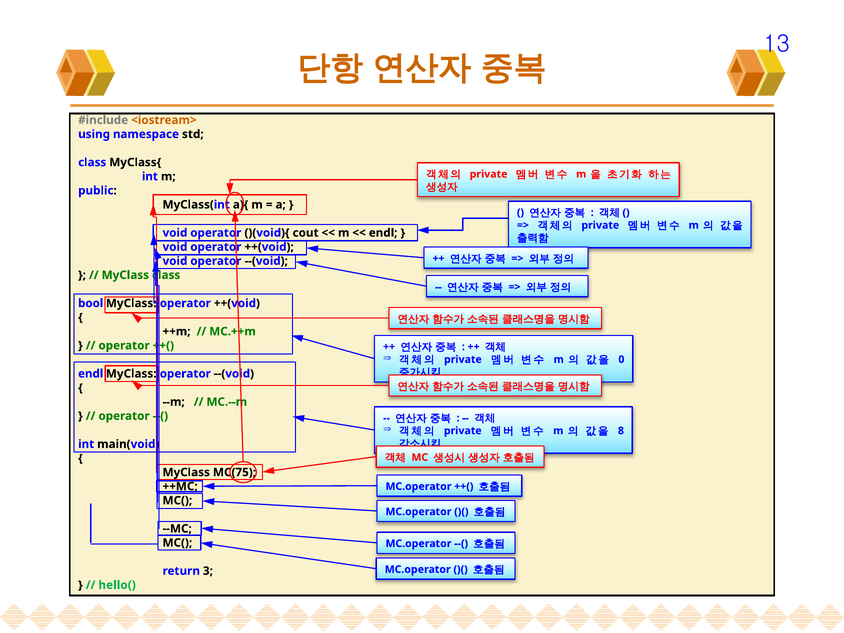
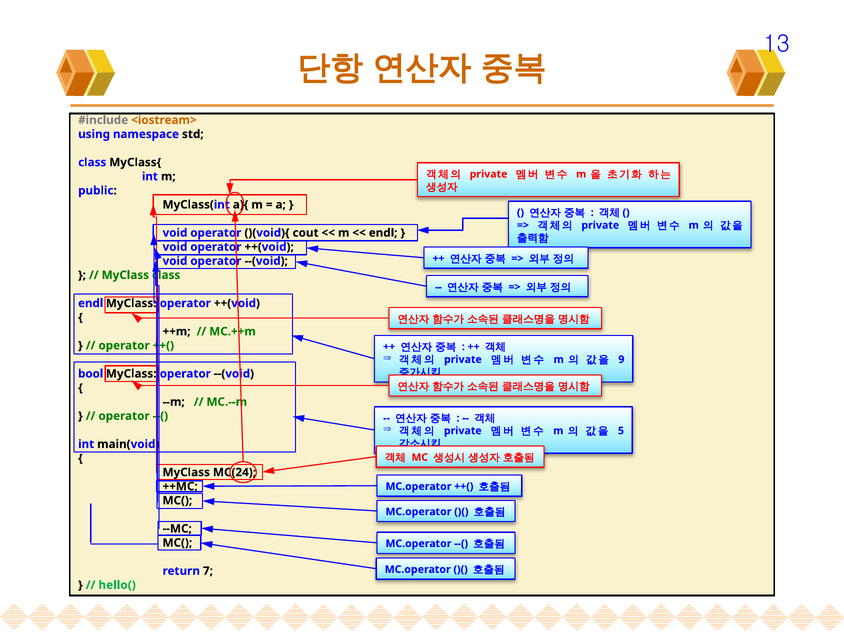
bool at (91, 303): bool -> endl
0: 0 -> 9
endl at (91, 374): endl -> bool
8: 8 -> 5
MC(75: MC(75 -> MC(24
3: 3 -> 7
